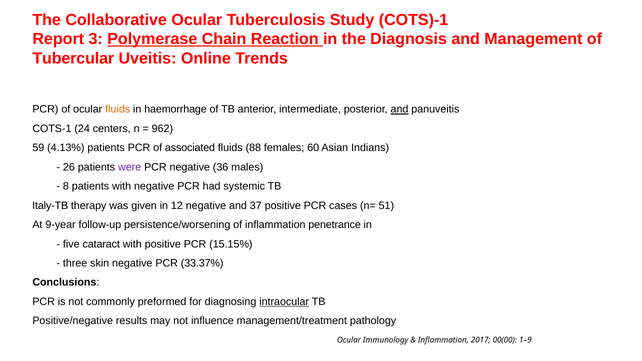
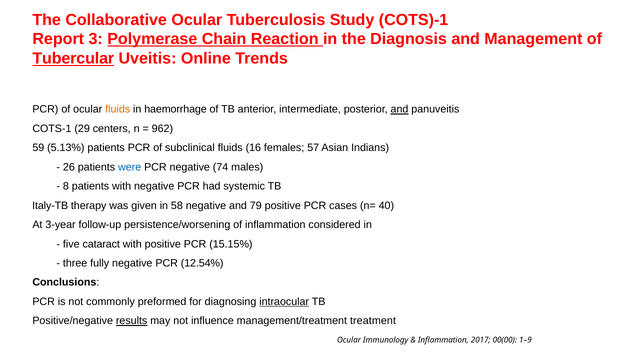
Tubercular underline: none -> present
24: 24 -> 29
4.13%: 4.13% -> 5.13%
associated: associated -> subclinical
88: 88 -> 16
60: 60 -> 57
were colour: purple -> blue
36: 36 -> 74
12: 12 -> 58
37: 37 -> 79
51: 51 -> 40
9-year: 9-year -> 3-year
penetrance: penetrance -> considered
skin: skin -> fully
33.37%: 33.37% -> 12.54%
results underline: none -> present
pathology: pathology -> treatment
